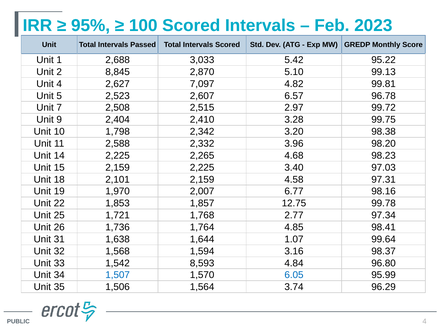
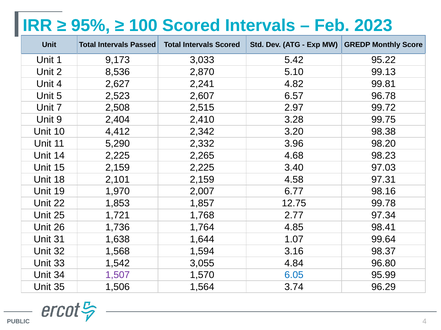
2,688: 2,688 -> 9,173
8,845: 8,845 -> 8,536
7,097: 7,097 -> 2,241
1,798: 1,798 -> 4,412
2,588: 2,588 -> 5,290
8,593: 8,593 -> 3,055
1,507 colour: blue -> purple
